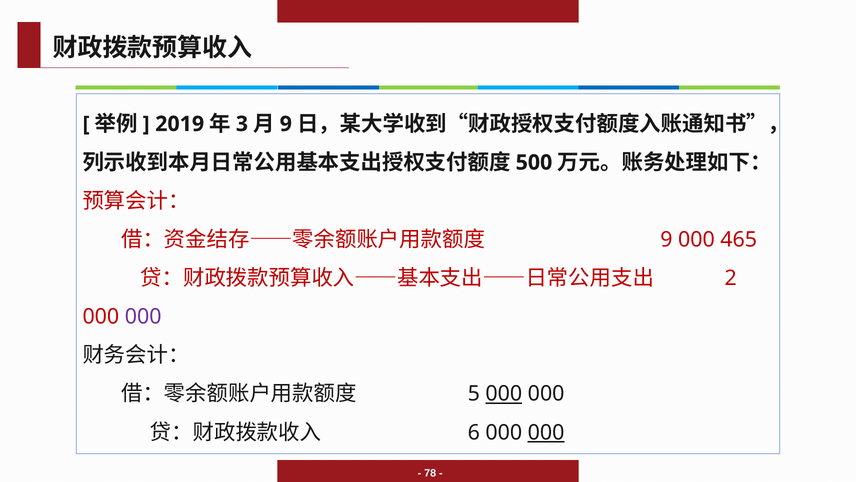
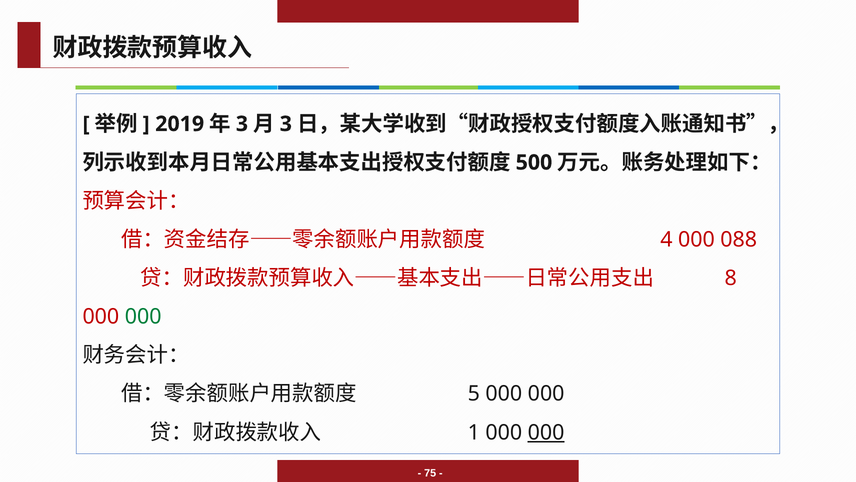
9 at (286, 124): 9 -> 3
9 at (666, 239): 9 -> 4
465: 465 -> 088
2: 2 -> 8
000 at (143, 316) colour: purple -> green
000 at (504, 393) underline: present -> none
6: 6 -> 1
78: 78 -> 75
